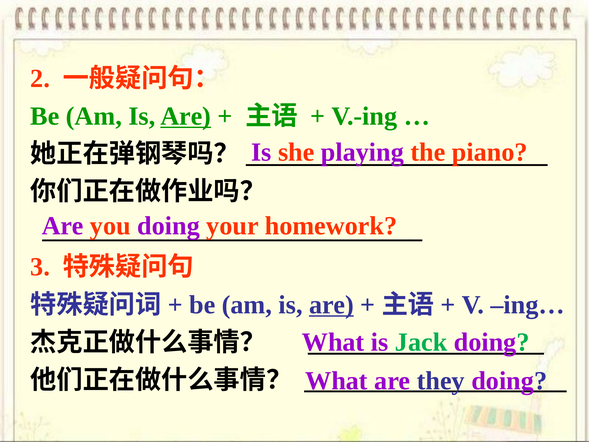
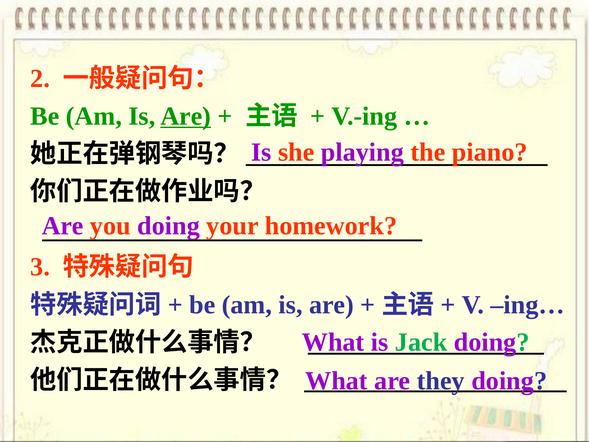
are at (331, 305) underline: present -> none
